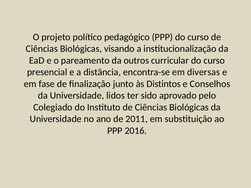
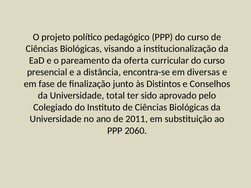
outros: outros -> oferta
lidos: lidos -> total
2016: 2016 -> 2060
